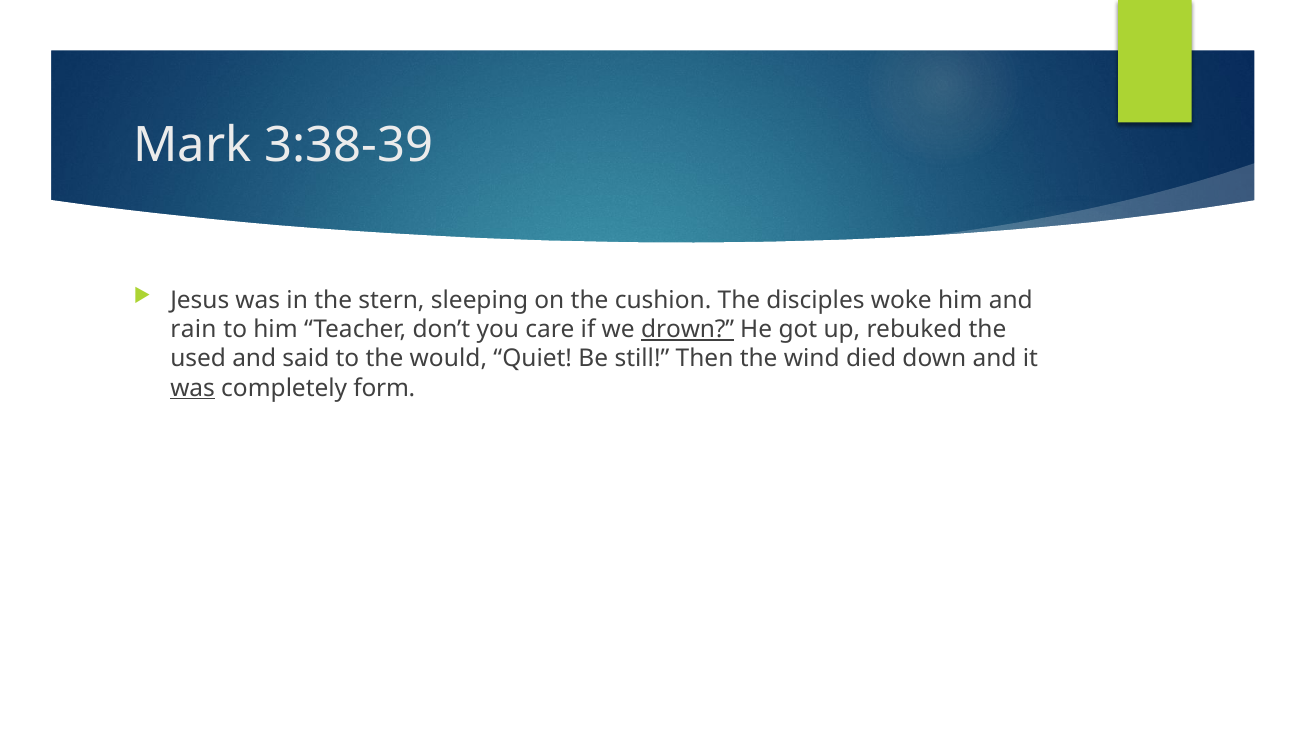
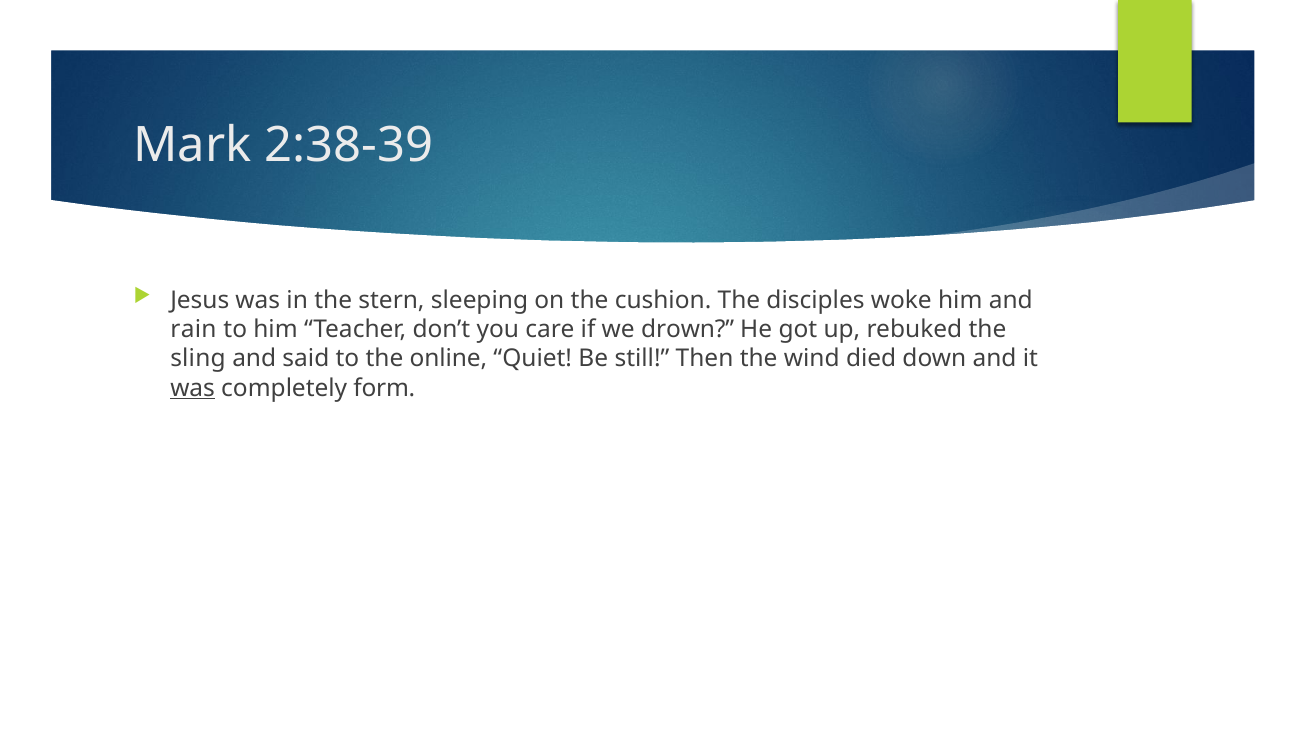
3:38-39: 3:38-39 -> 2:38-39
drown underline: present -> none
used: used -> sling
would: would -> online
